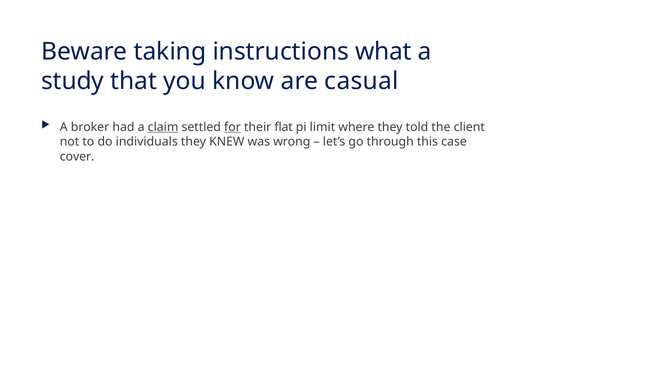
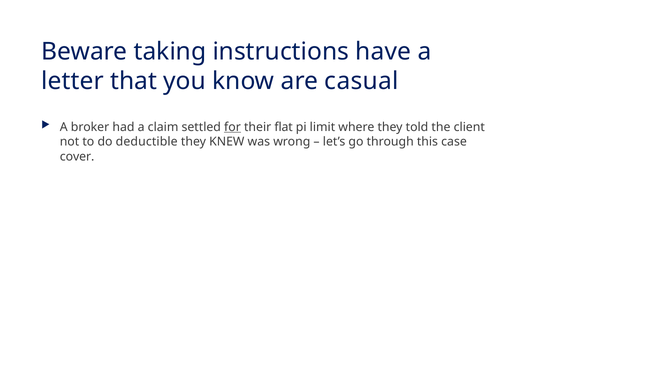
what: what -> have
study: study -> letter
claim underline: present -> none
individuals: individuals -> deductible
